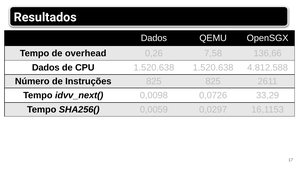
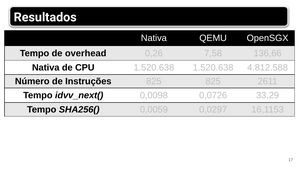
Dados at (154, 38): Dados -> Nativa
Dados at (46, 68): Dados -> Nativa
